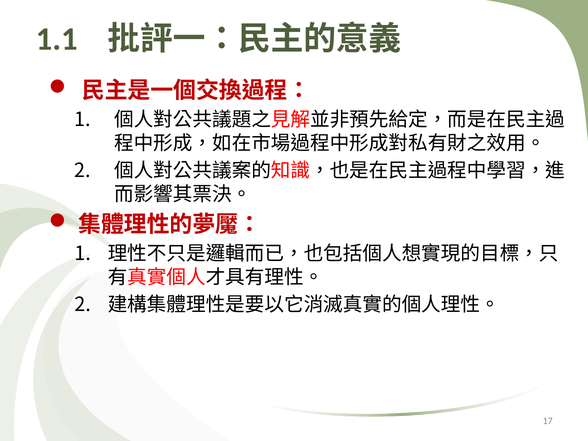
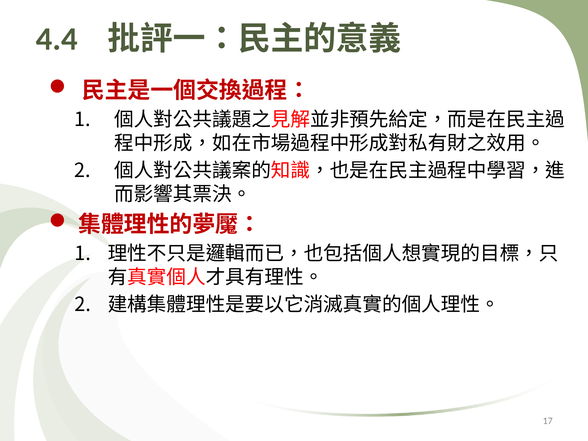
1.1: 1.1 -> 4.4
